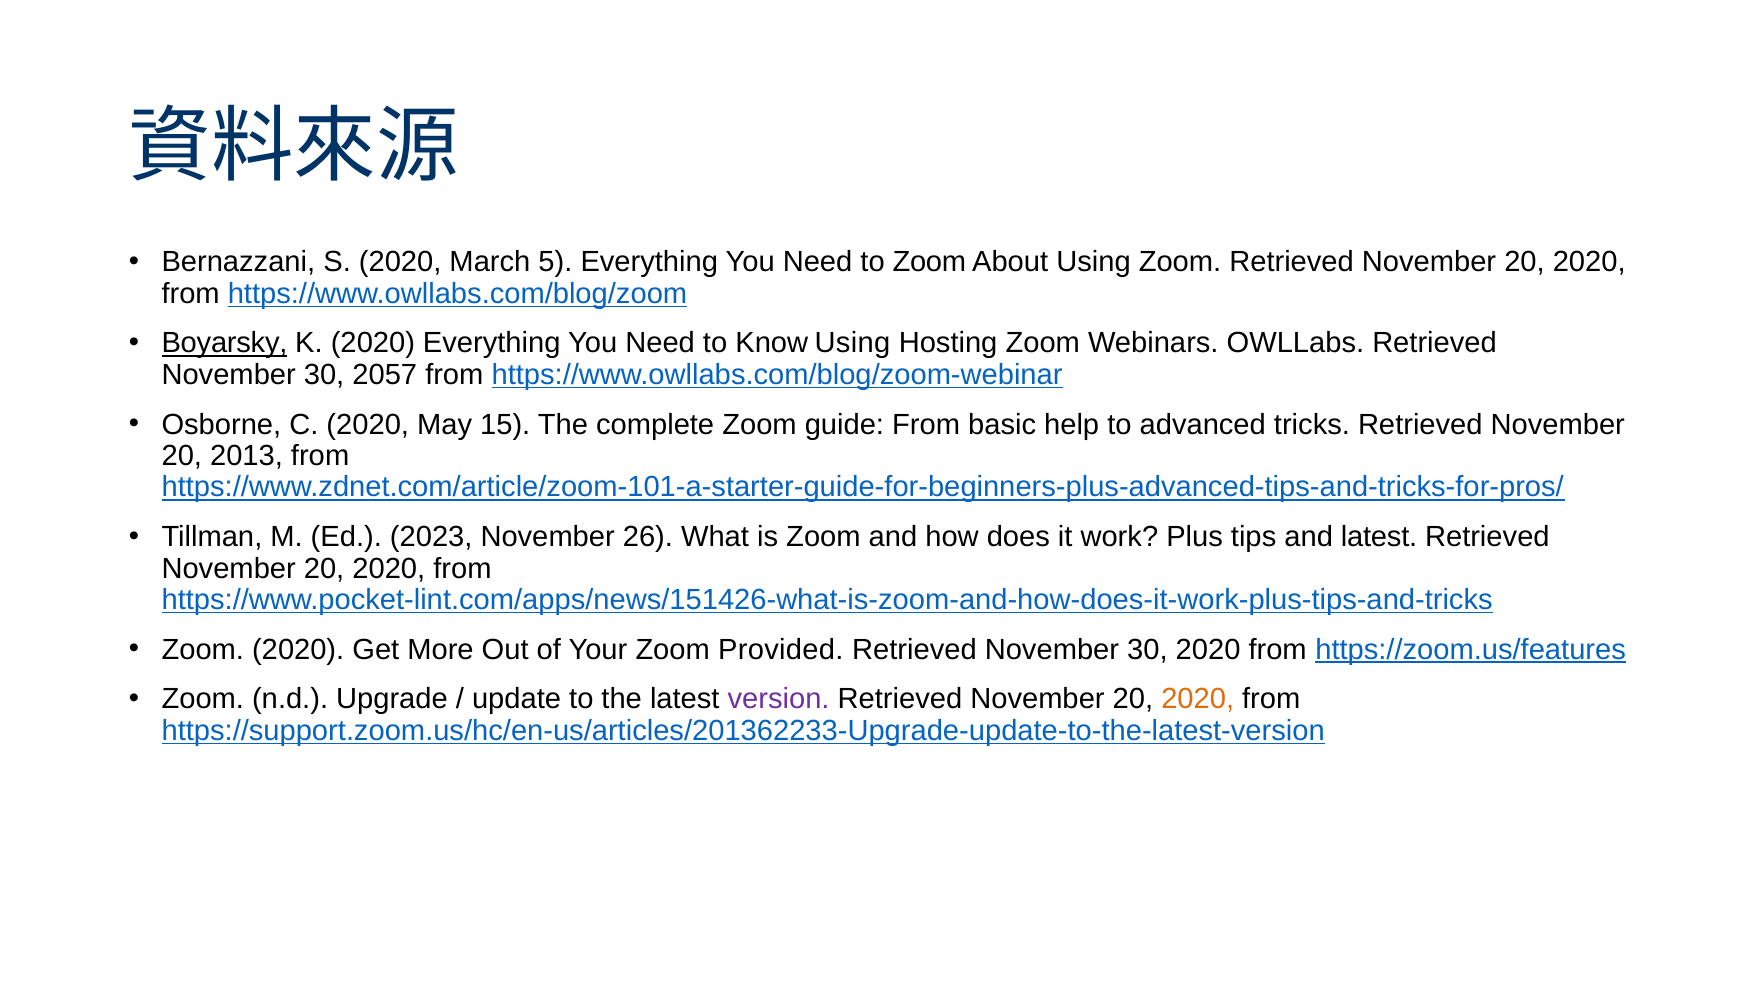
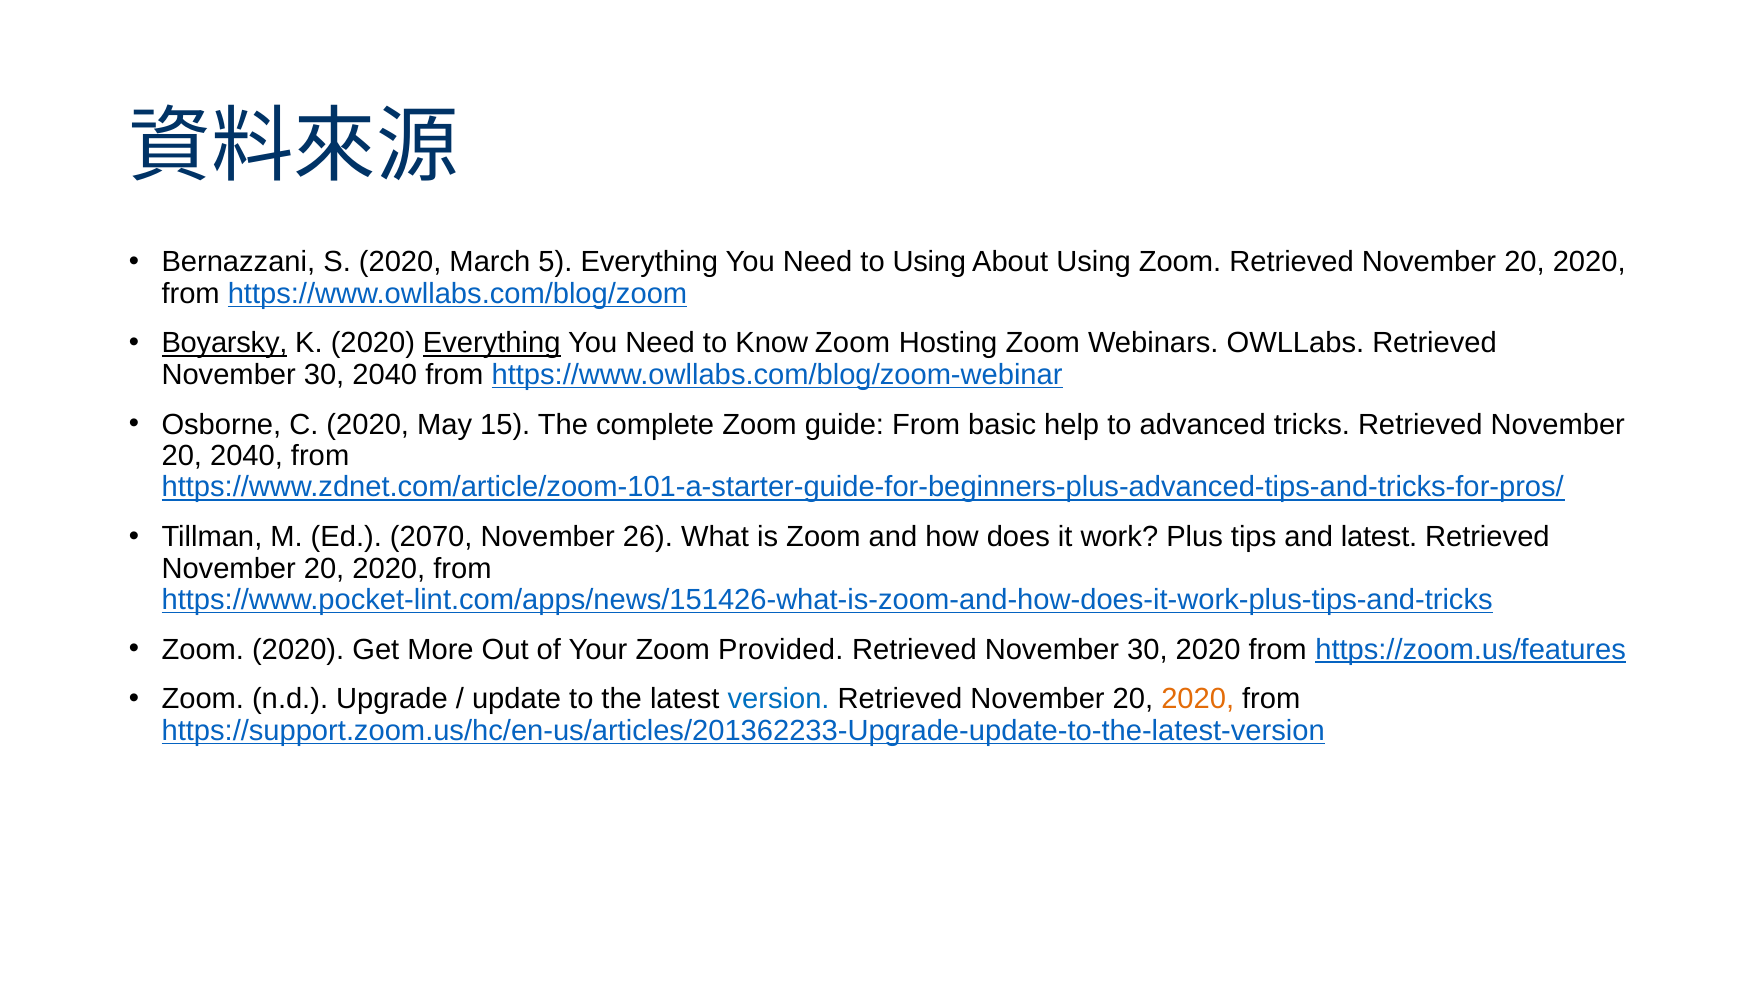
to Zoom: Zoom -> Using
Everything at (492, 343) underline: none -> present
Know Using: Using -> Zoom
30 2057: 2057 -> 2040
20 2013: 2013 -> 2040
2023: 2023 -> 2070
version colour: purple -> blue
